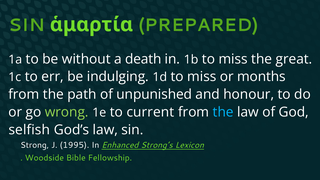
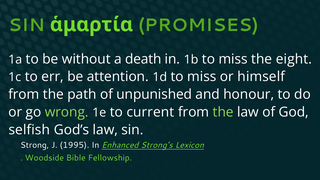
PREPARED: PREPARED -> PROMISES
great: great -> eight
indulging: indulging -> attention
months: months -> himself
the at (223, 112) colour: light blue -> light green
